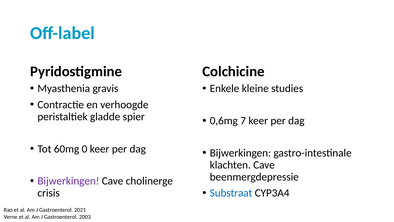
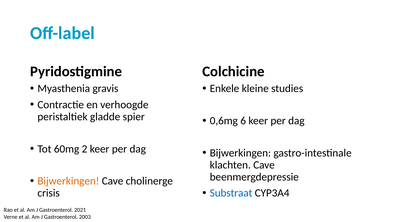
7: 7 -> 6
0: 0 -> 2
Bijwerkingen at (68, 181) colour: purple -> orange
